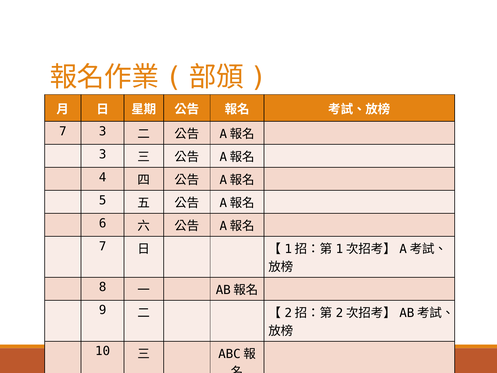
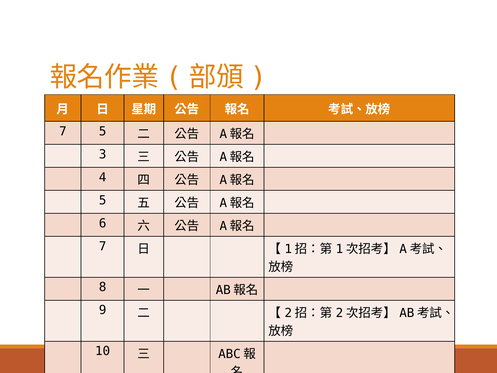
7 3: 3 -> 5
